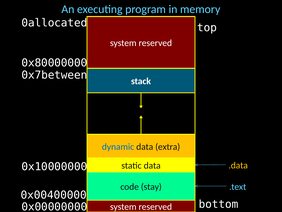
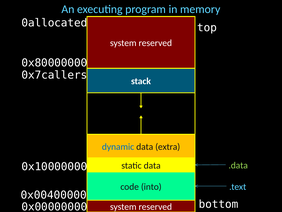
0x7between: 0x7between -> 0x7callers
.data colour: yellow -> light green
stay: stay -> into
